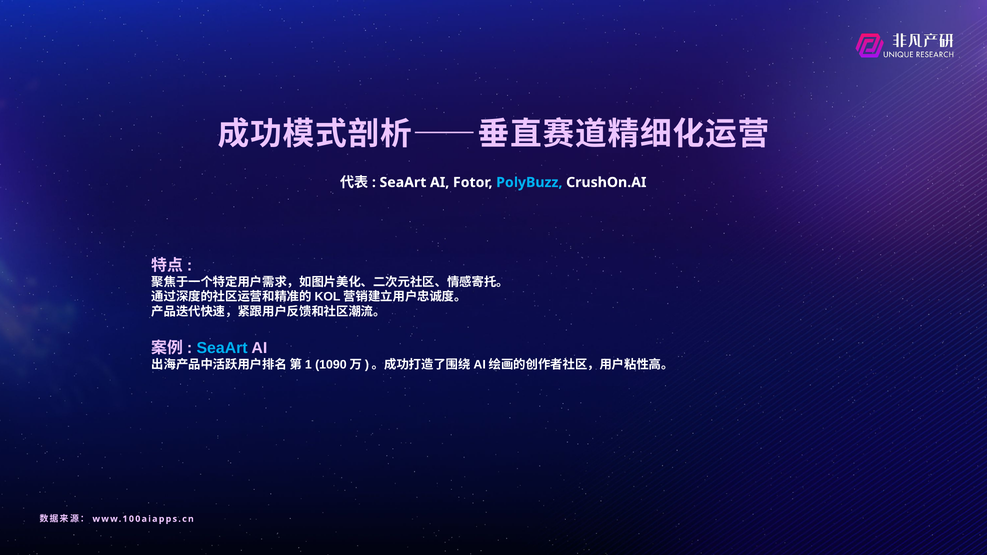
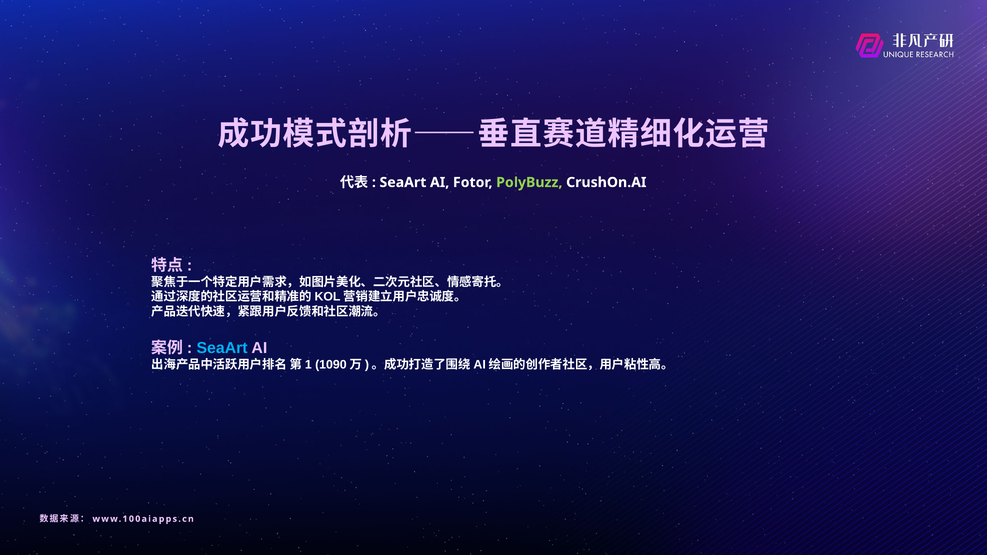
PolyBuzz colour: light blue -> light green
